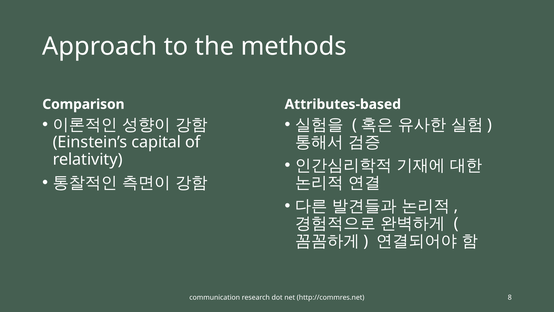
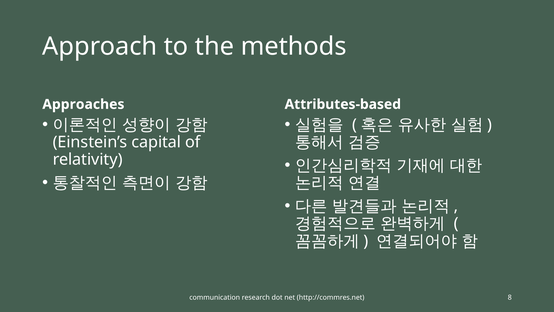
Comparison: Comparison -> Approaches
